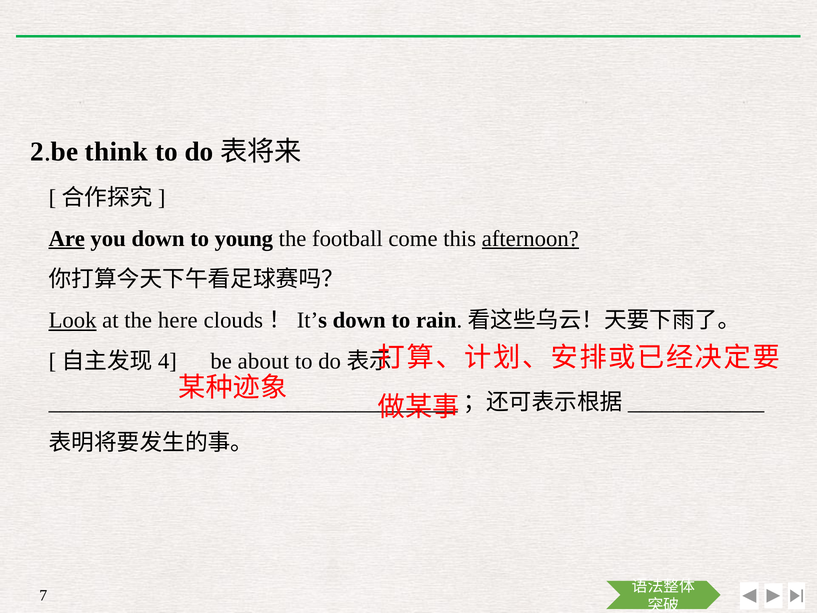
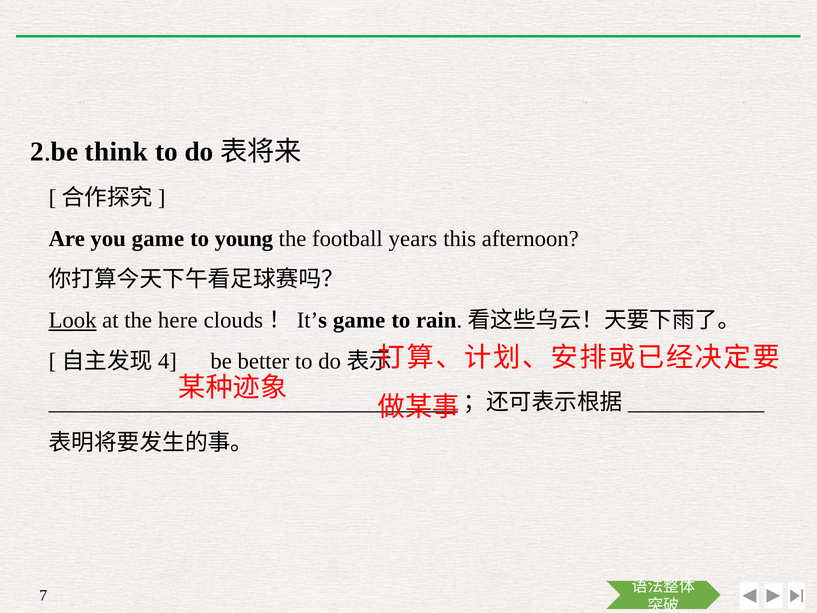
Are underline: present -> none
you down: down -> game
come: come -> years
afternoon underline: present -> none
clouds！It’s down: down -> game
about: about -> better
